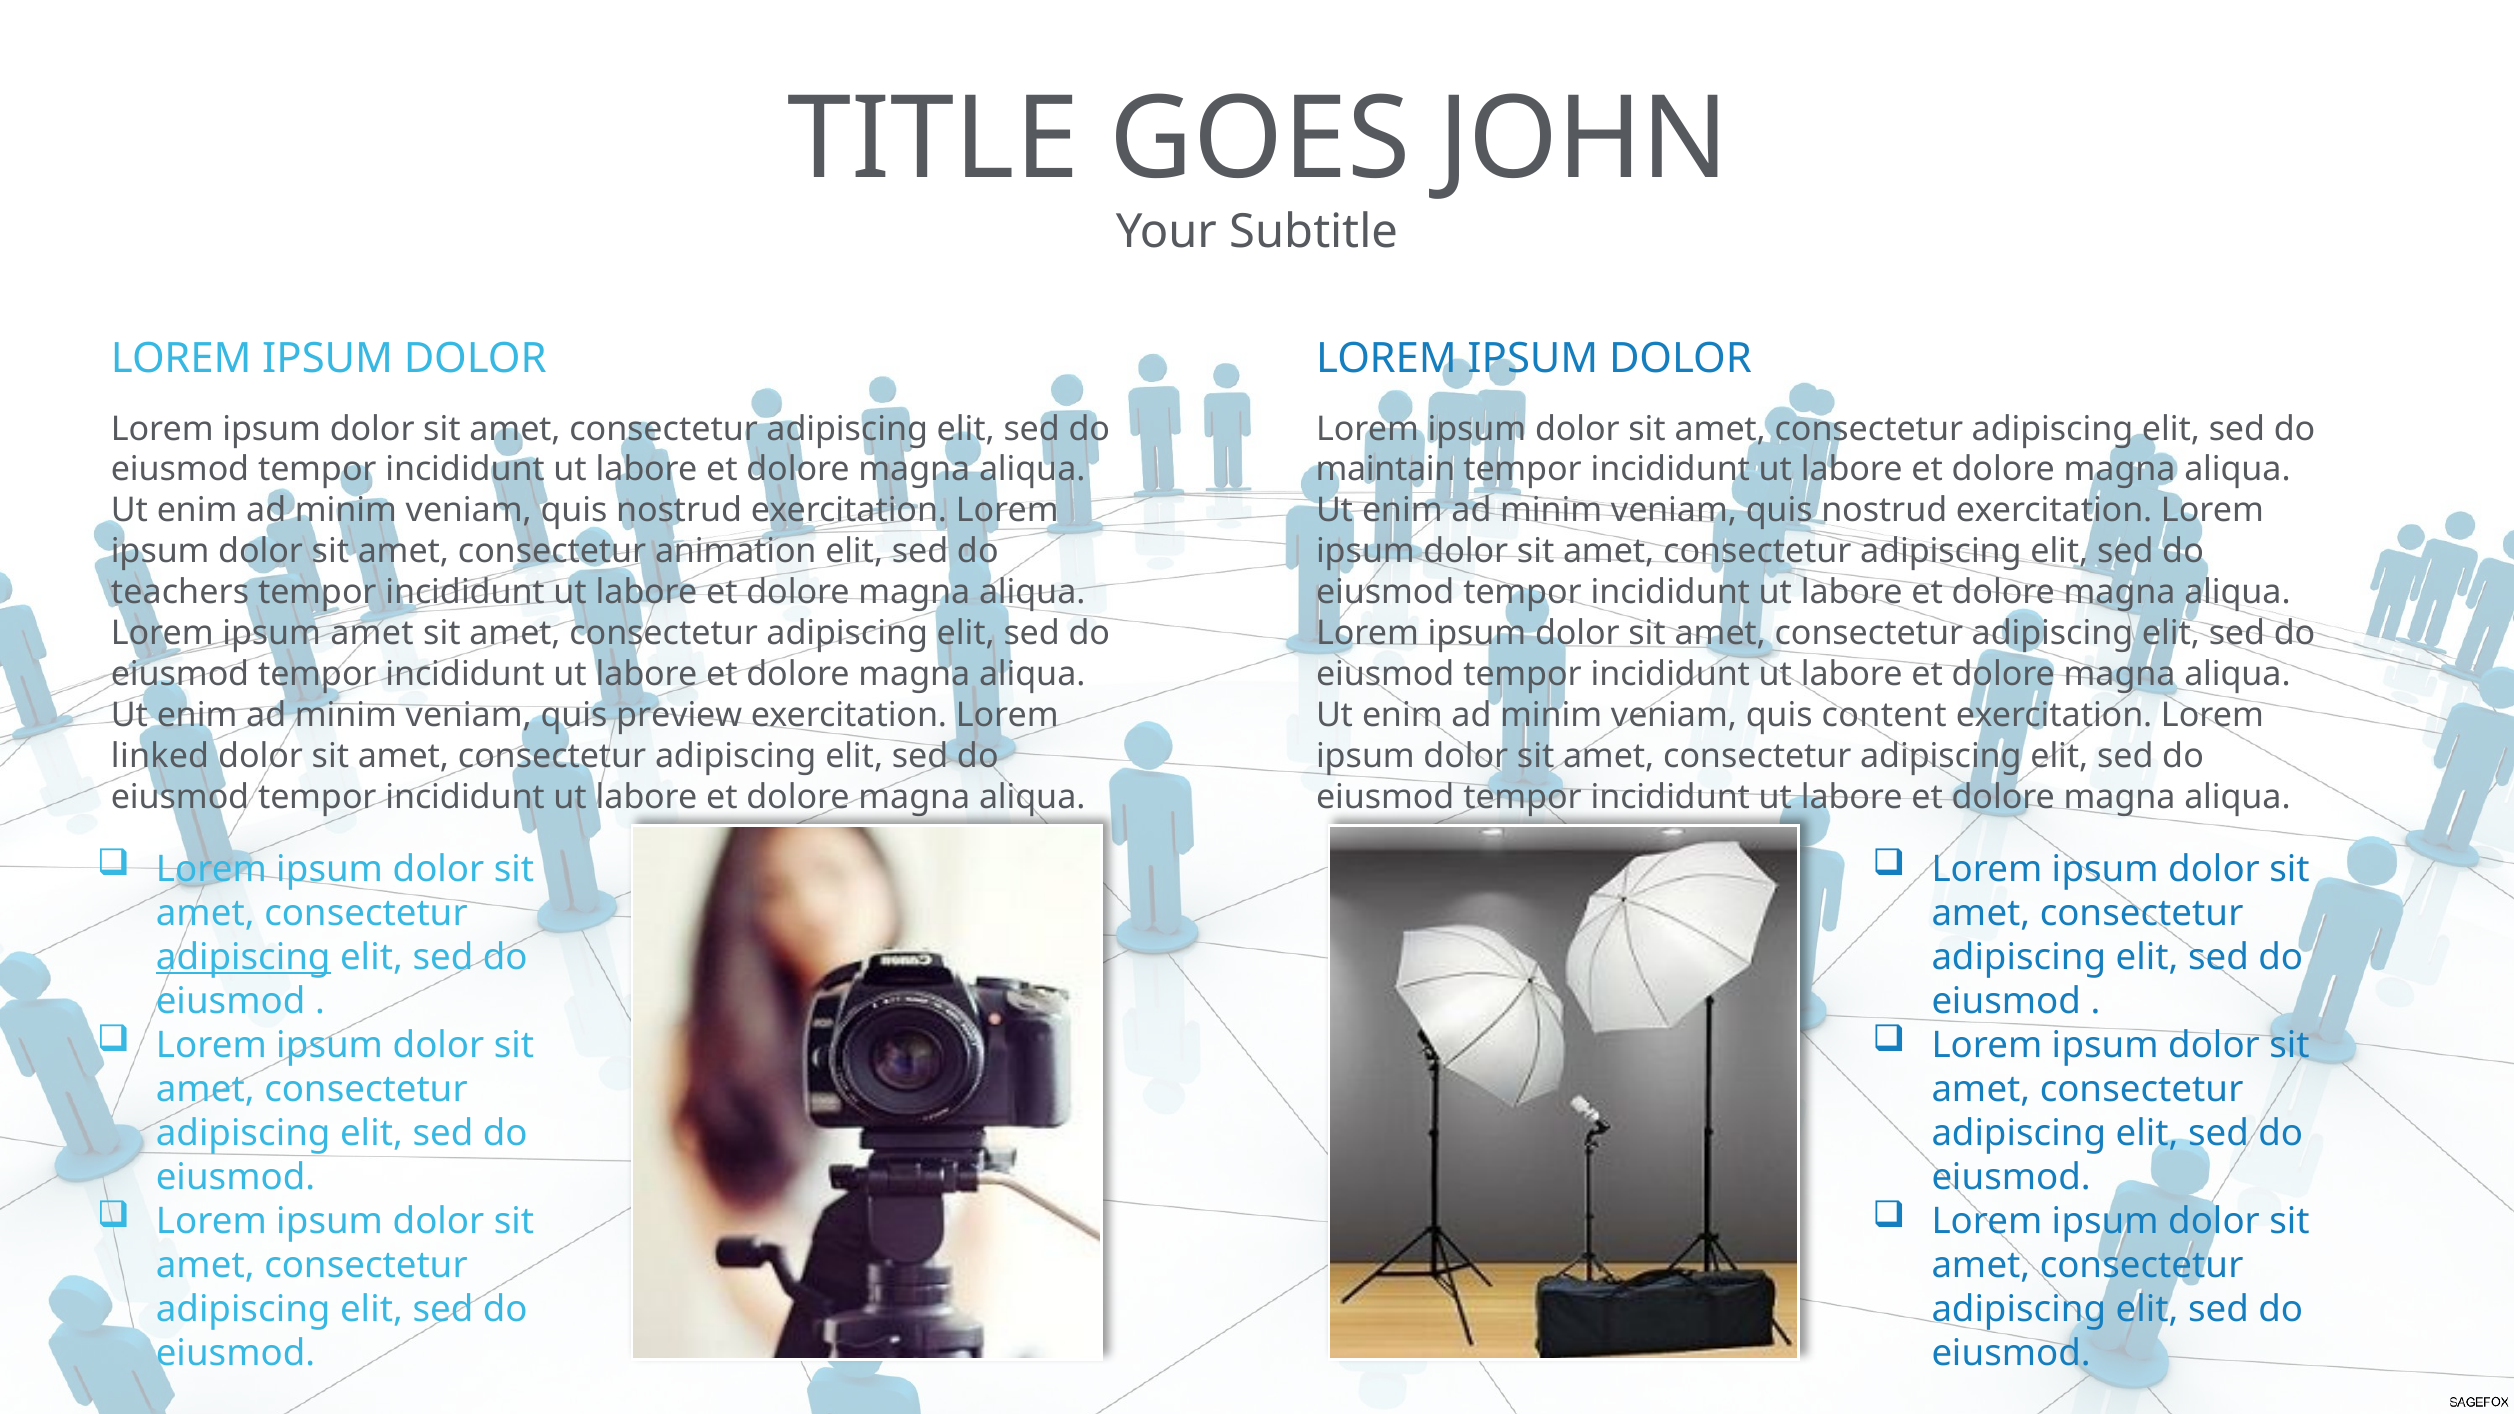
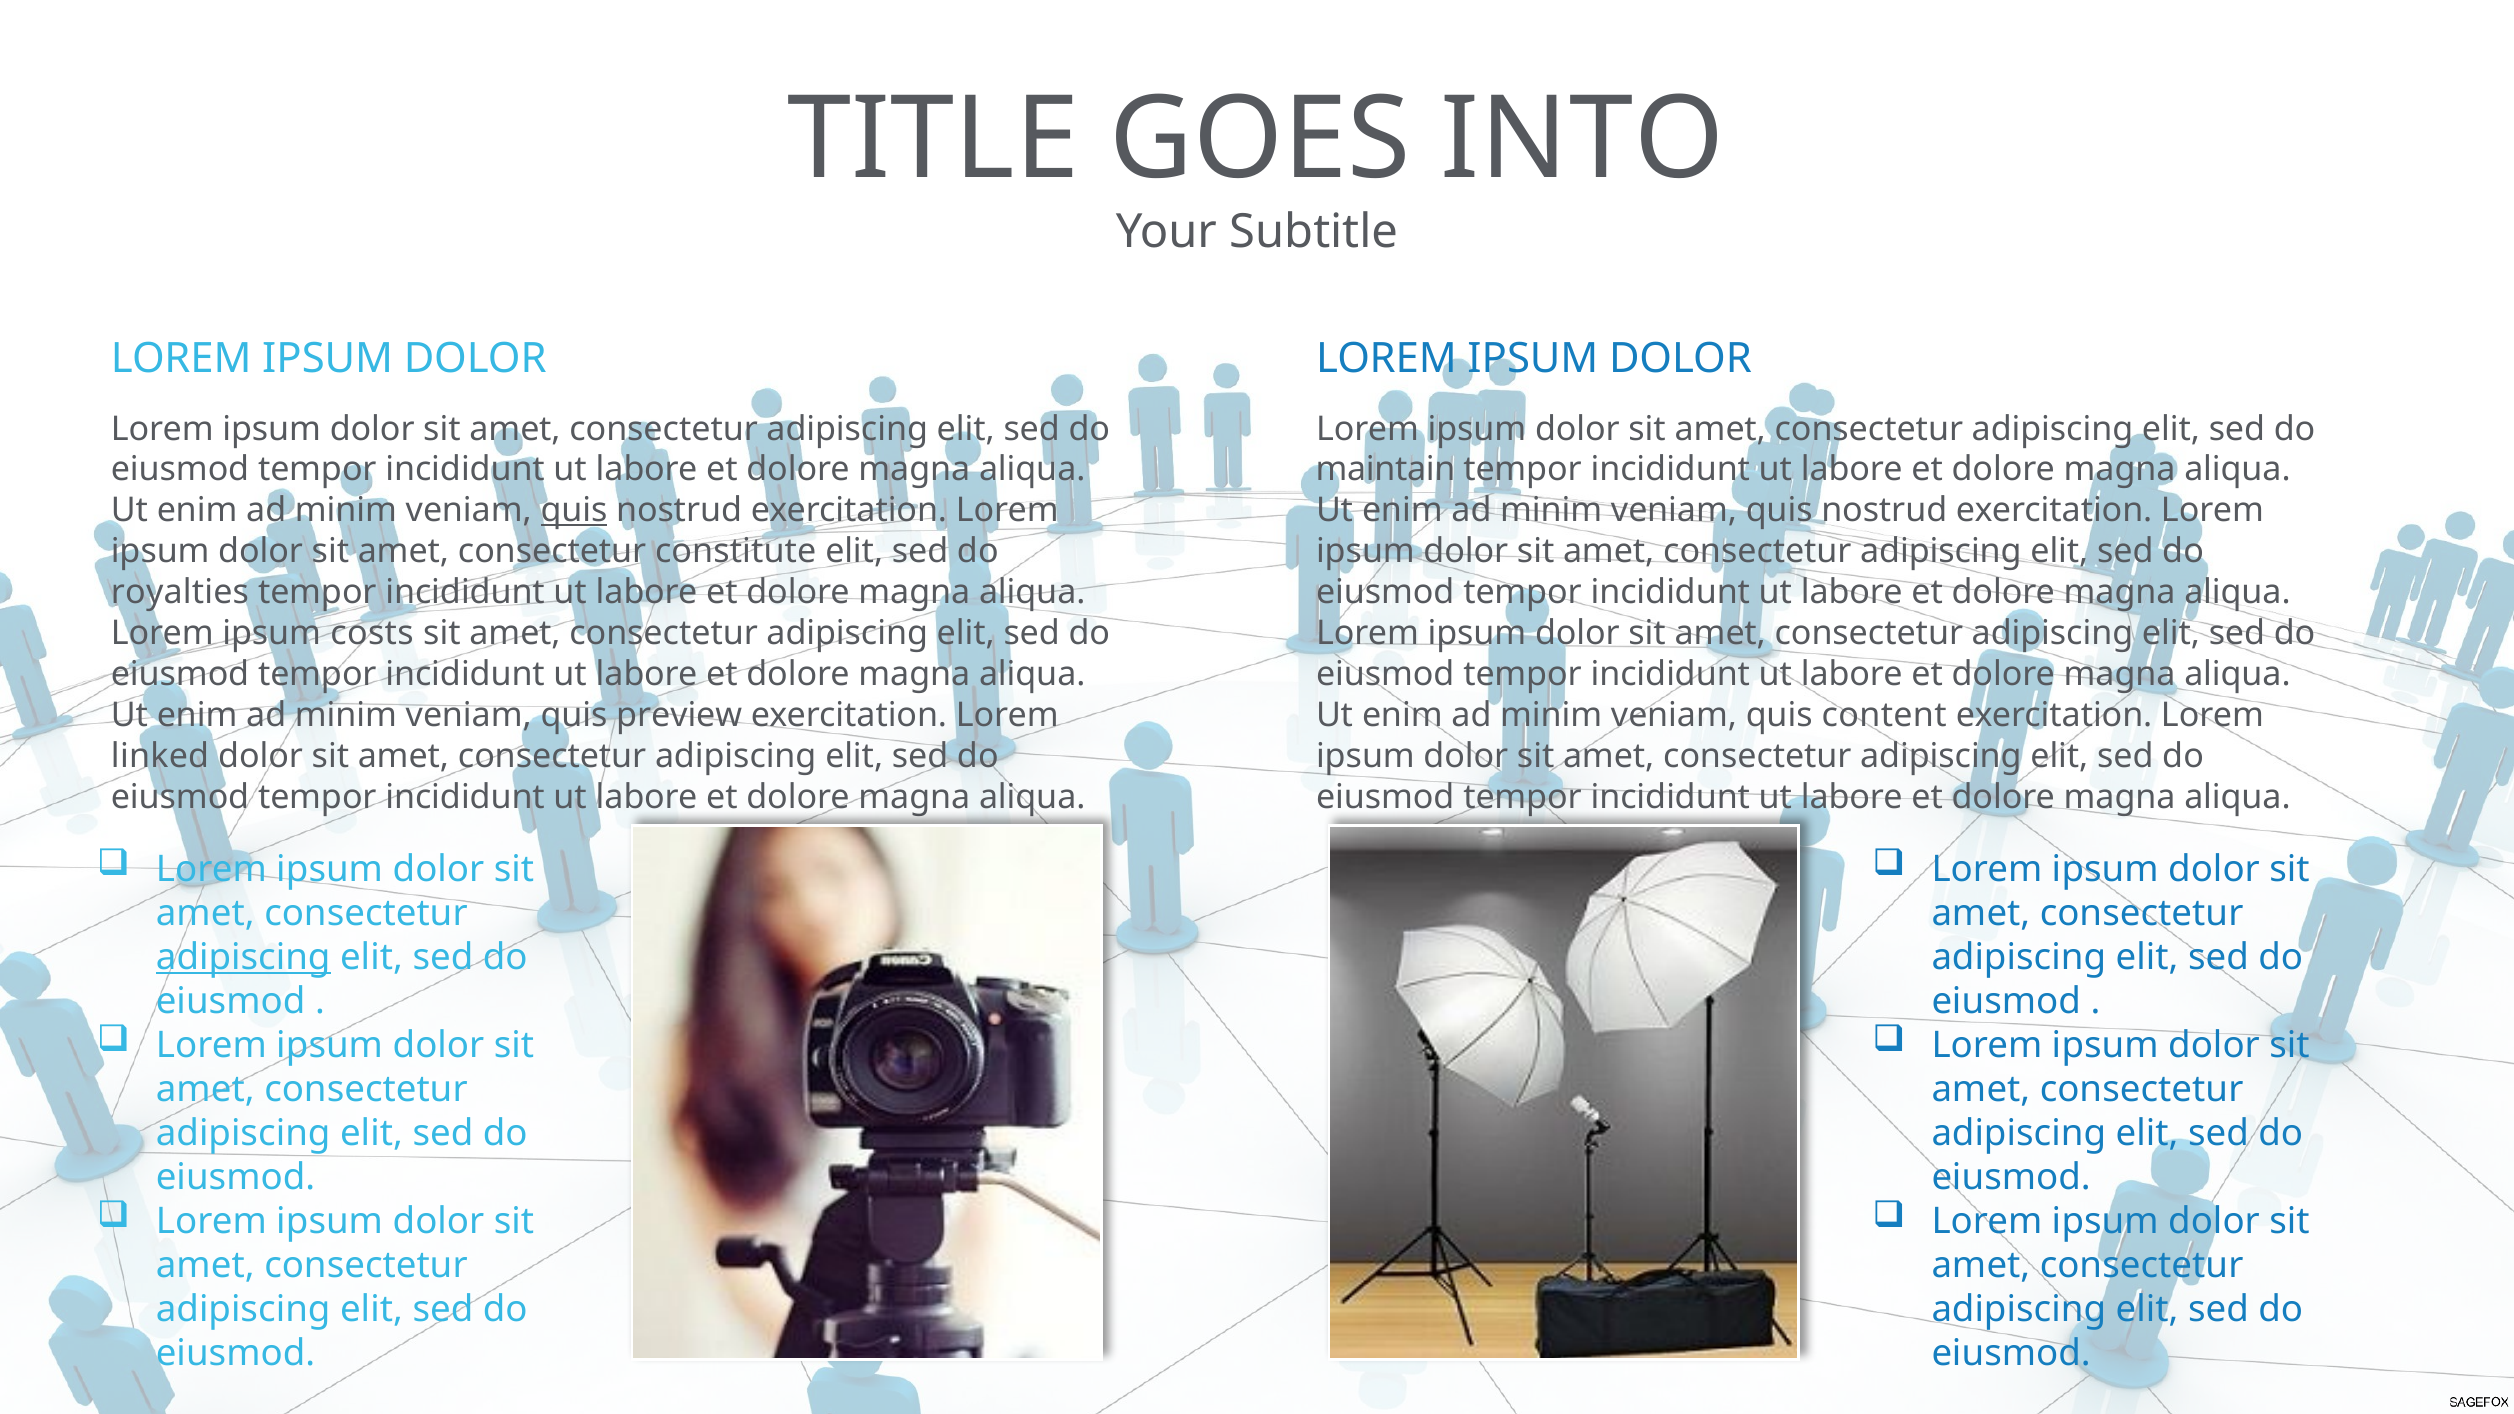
JOHN: JOHN -> INTO
quis at (574, 511) underline: none -> present
animation: animation -> constitute
teachers: teachers -> royalties
ipsum amet: amet -> costs
